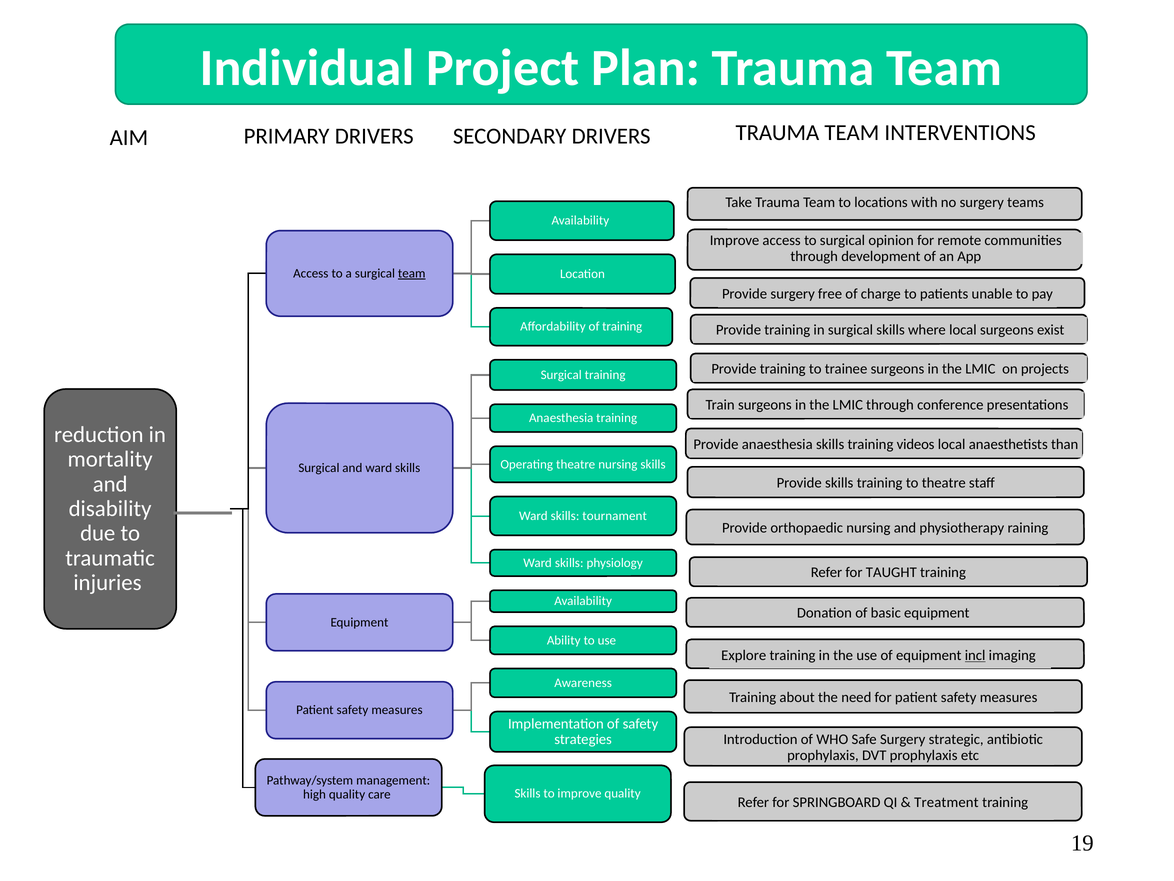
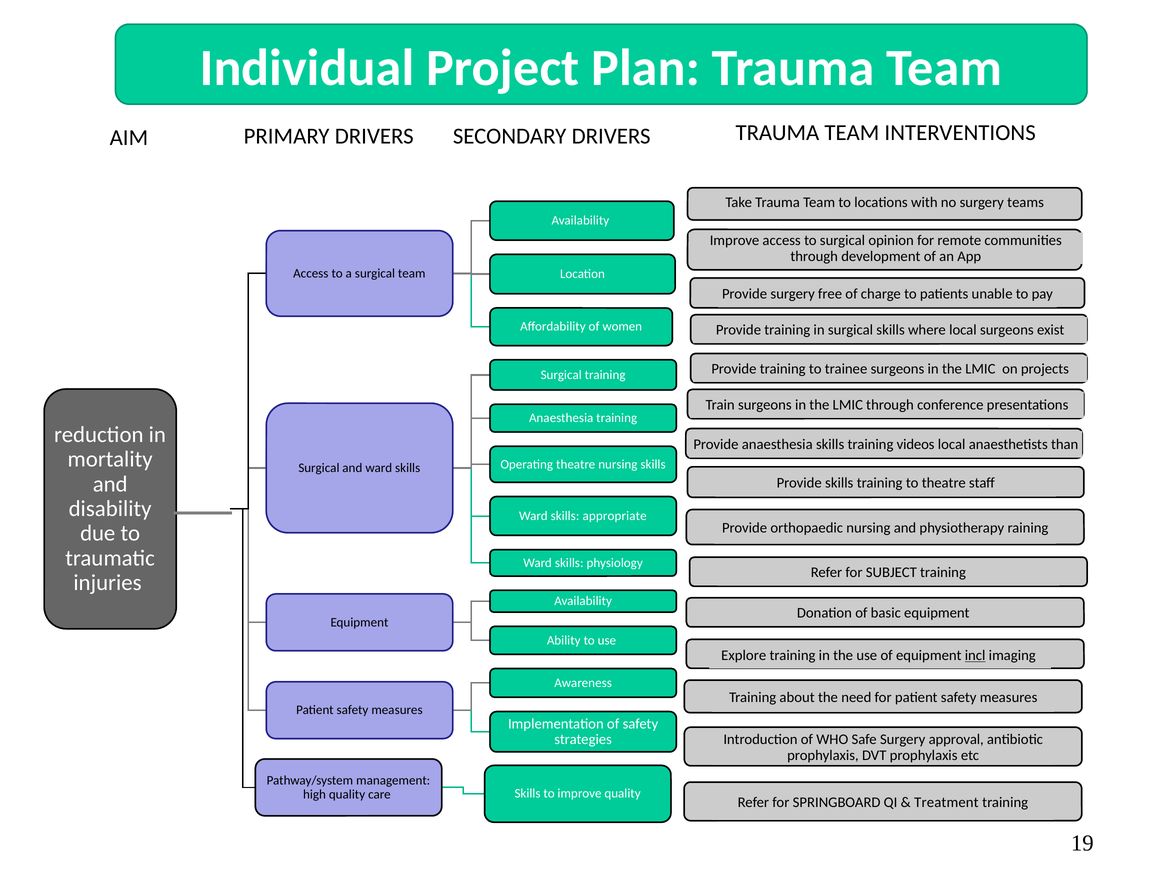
team at (412, 273) underline: present -> none
of training: training -> women
tournament: tournament -> appropriate
TAUGHT: TAUGHT -> SUBJECT
strategic: strategic -> approval
